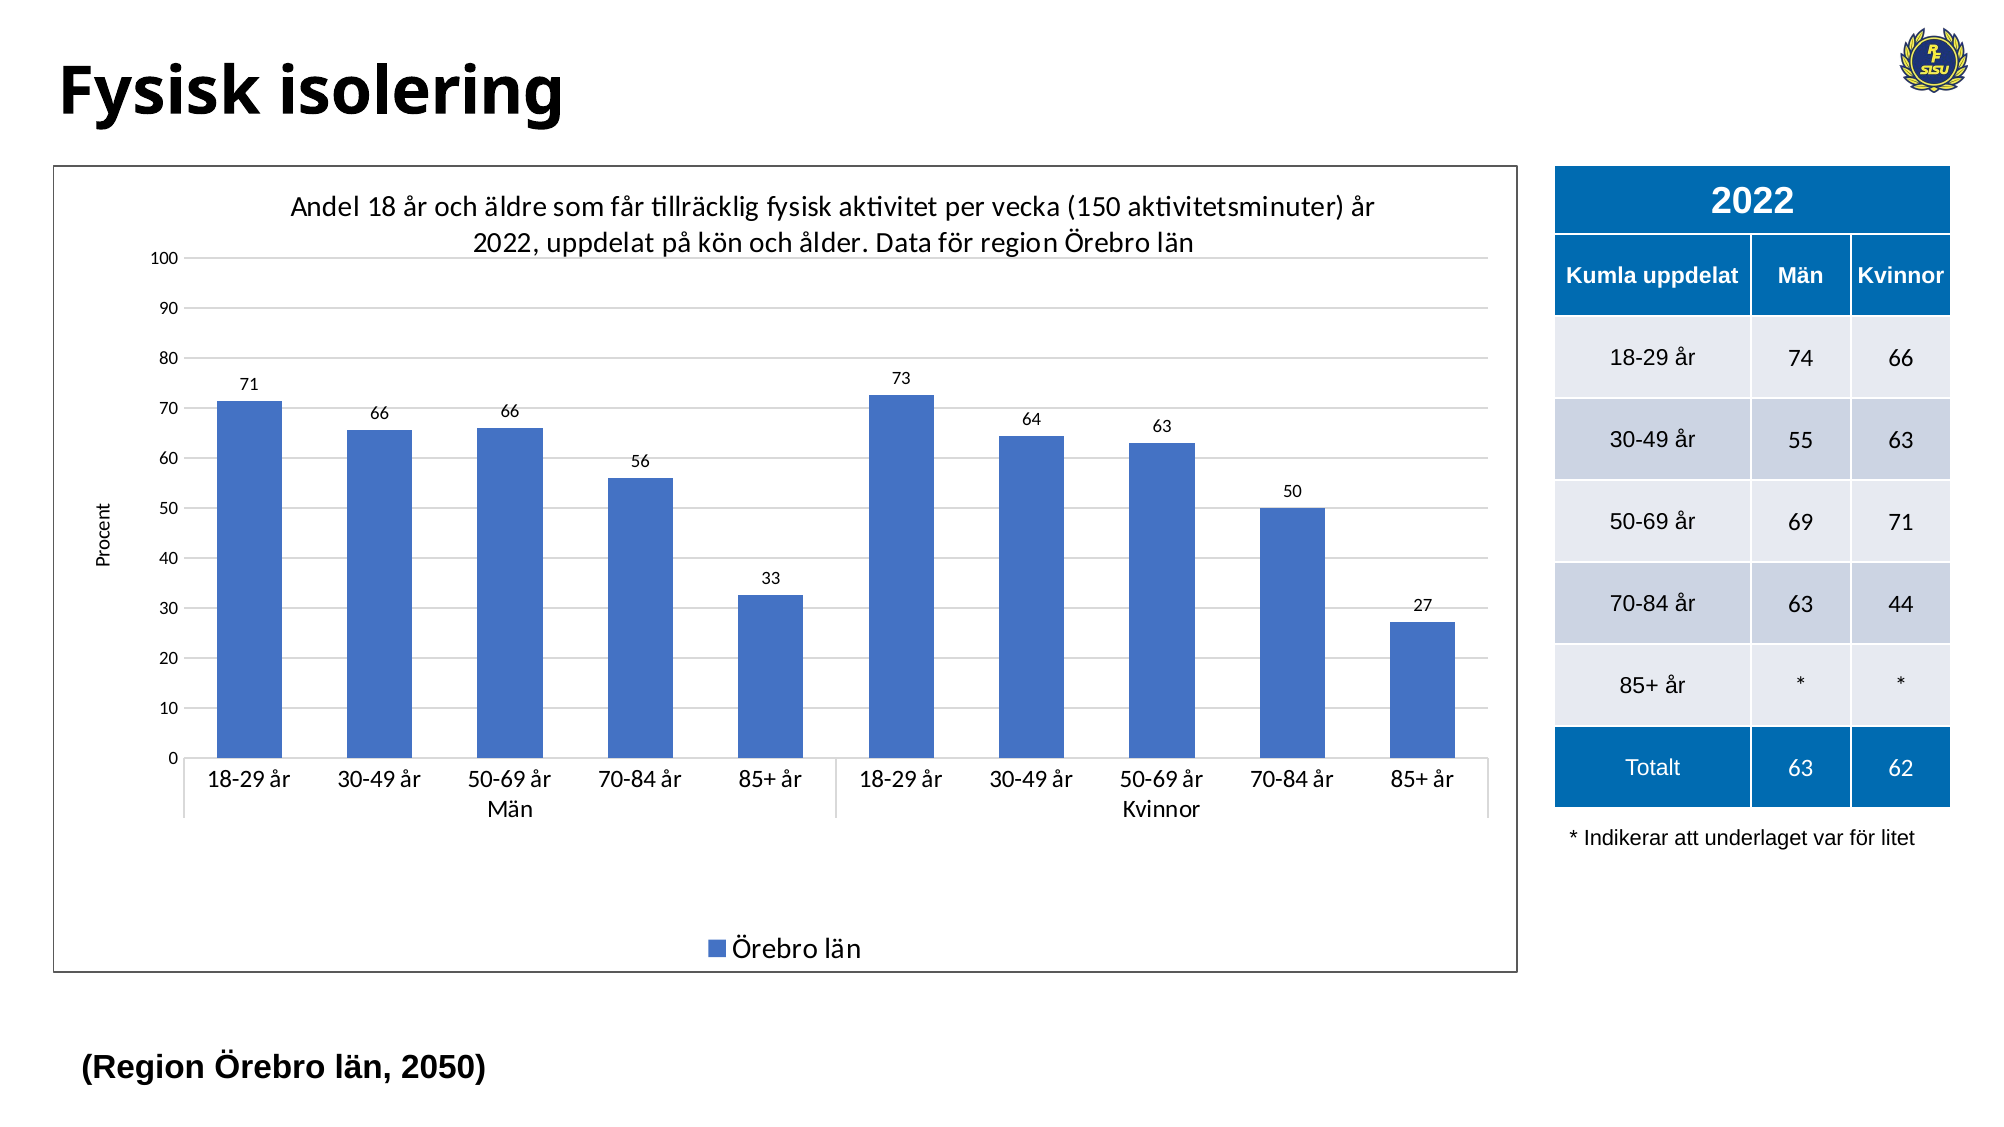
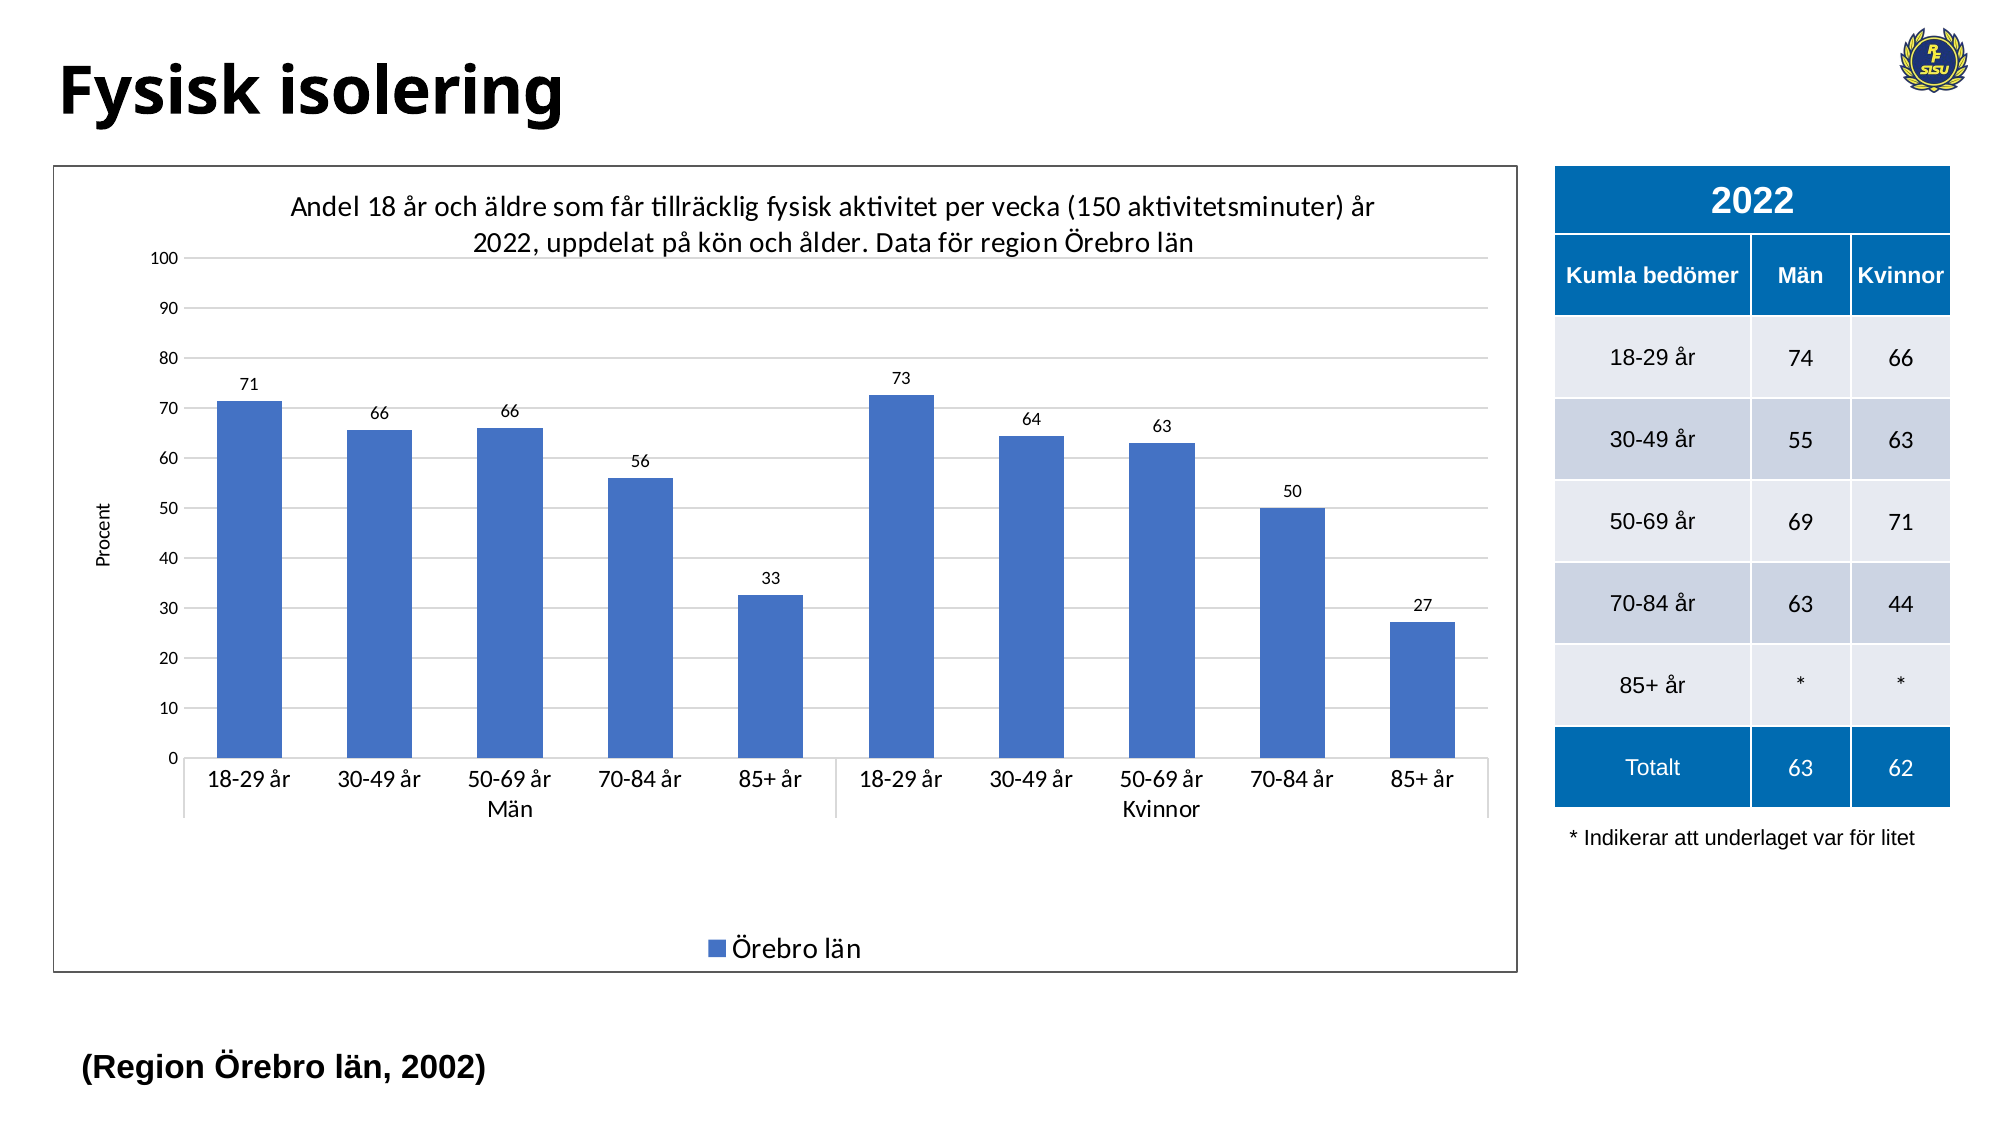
Kumla uppdelat: uppdelat -> bedömer
2050: 2050 -> 2002
